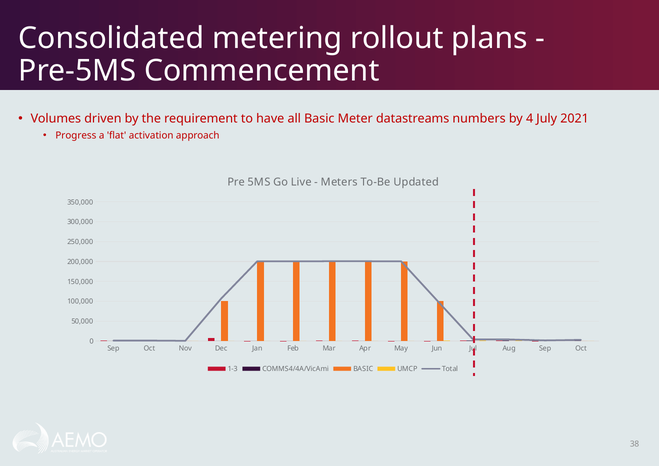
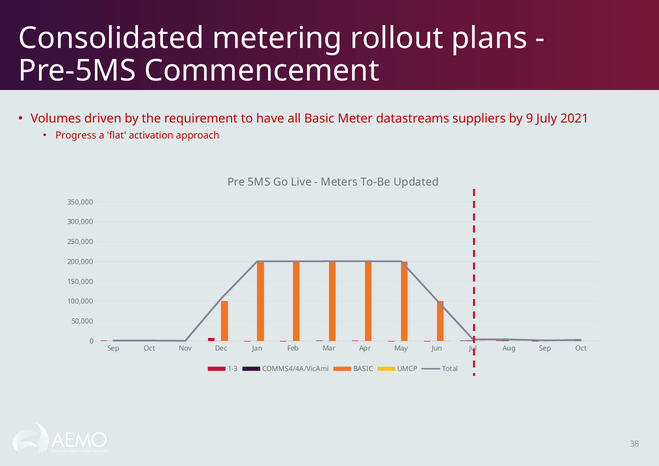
numbers: numbers -> suppliers
4: 4 -> 9
